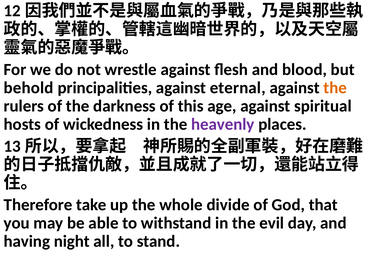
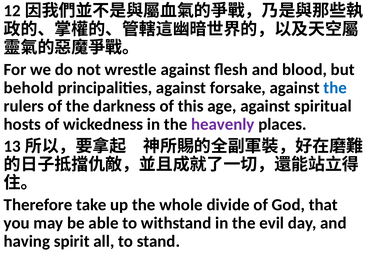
eternal: eternal -> forsake
the at (335, 88) colour: orange -> blue
night: night -> spirit
